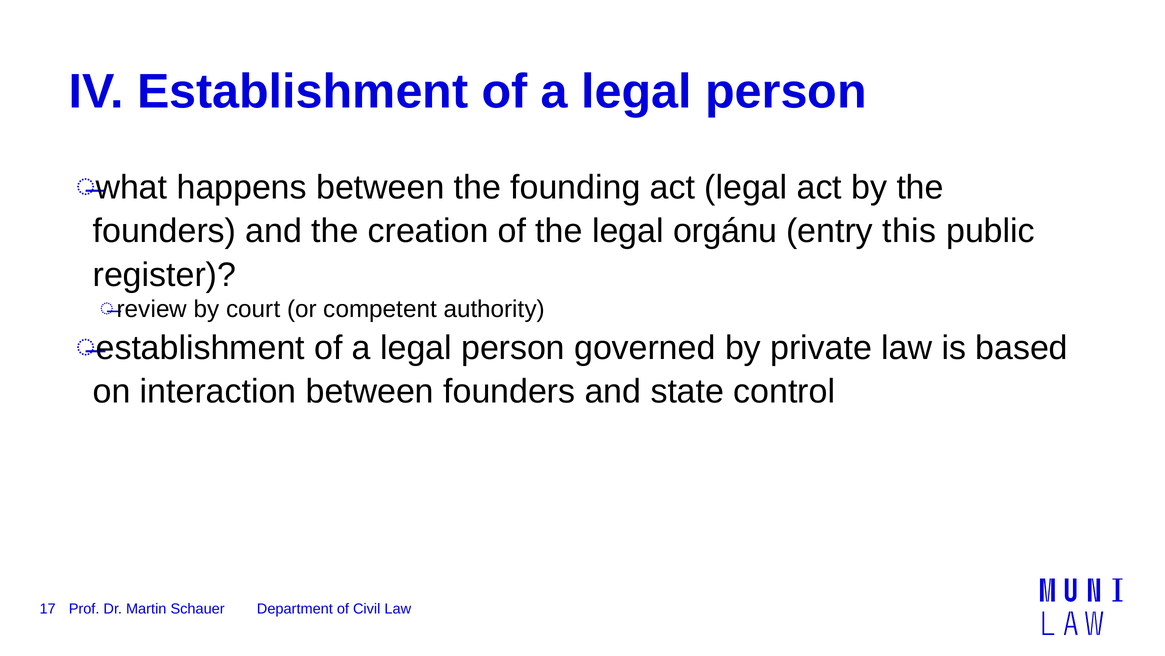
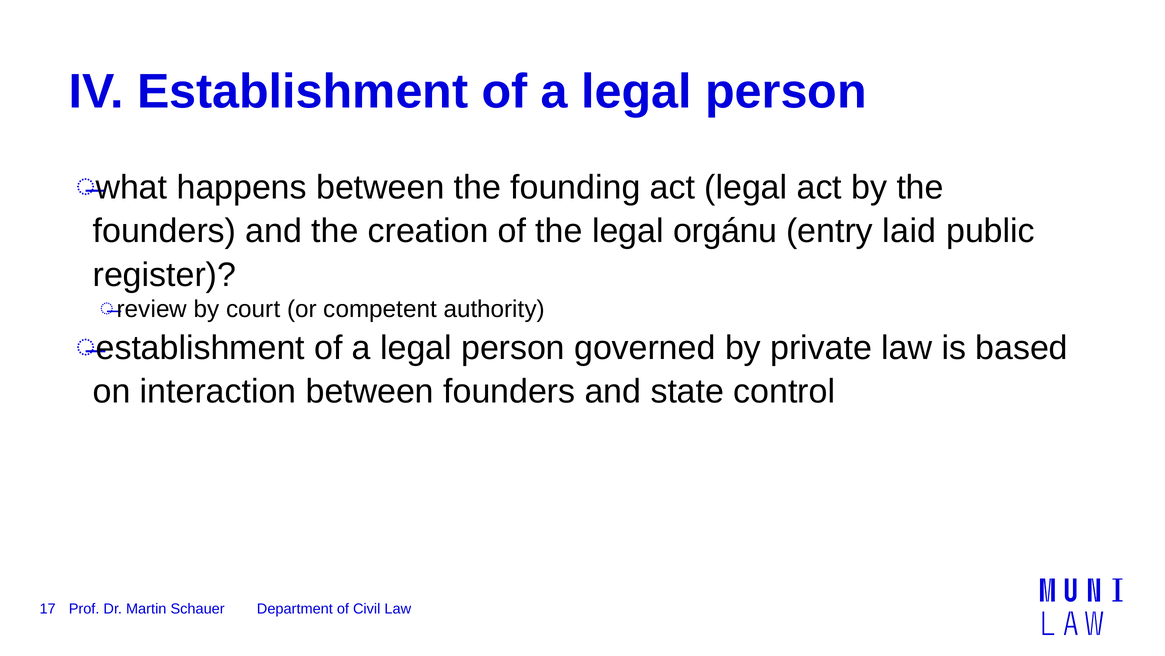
this: this -> laid
